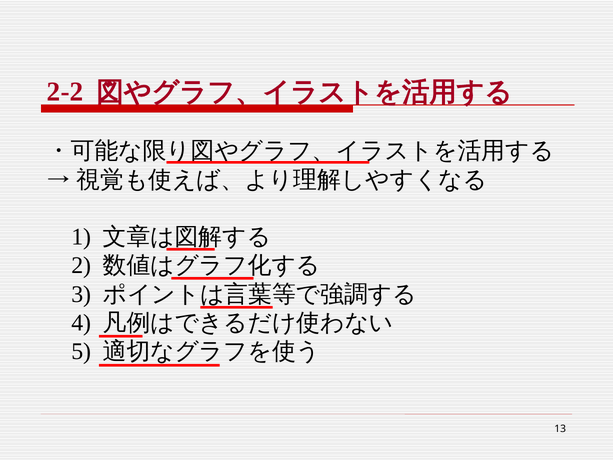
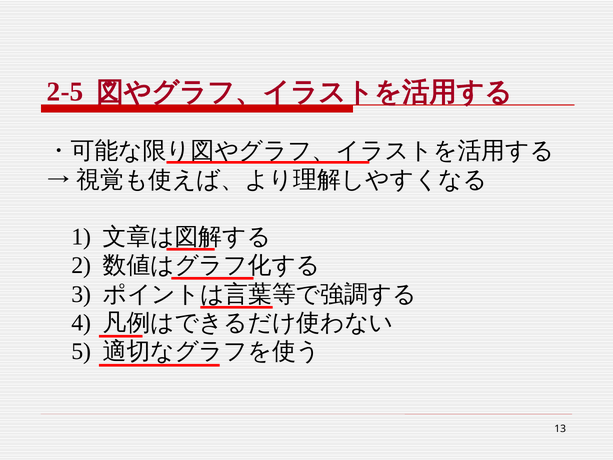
2-2: 2-2 -> 2-5
